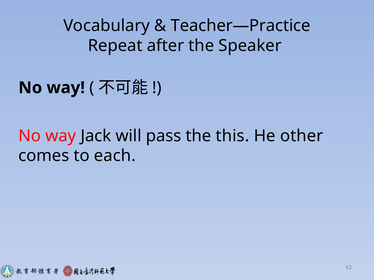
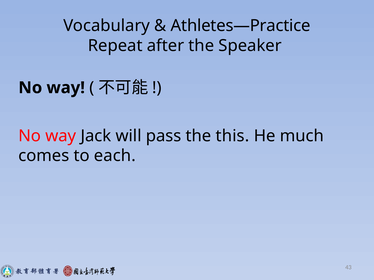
Teacher—Practice: Teacher—Practice -> Athletes—Practice
other: other -> much
